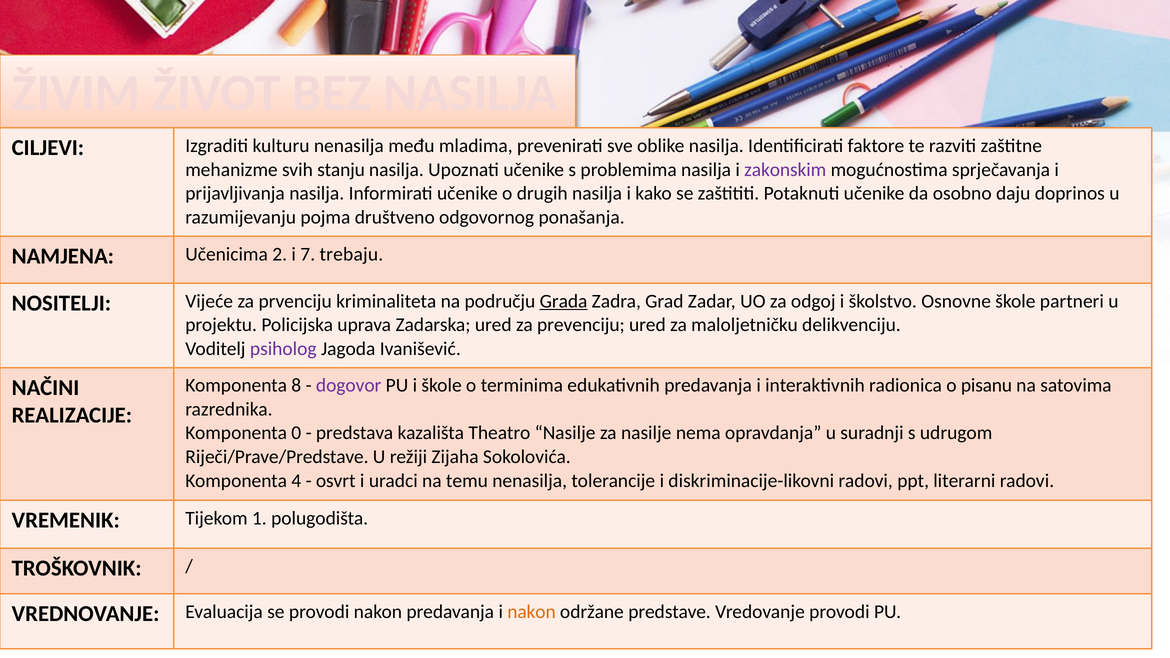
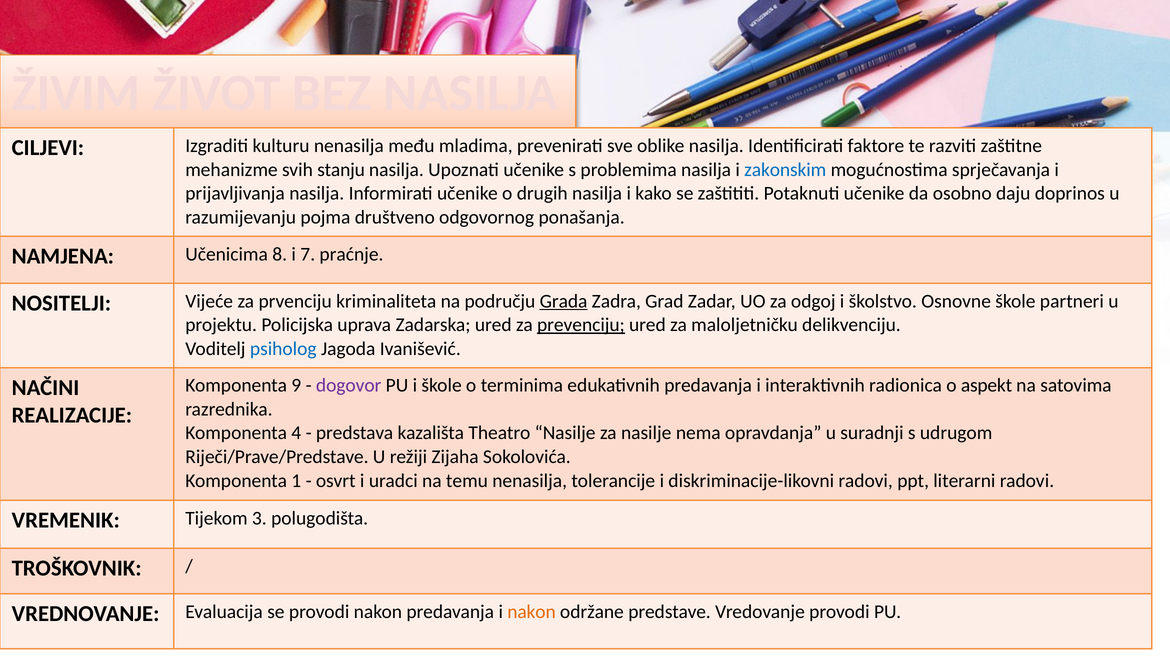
zakonskim colour: purple -> blue
2: 2 -> 8
trebaju: trebaju -> praćnje
prevenciju underline: none -> present
psiholog colour: purple -> blue
8: 8 -> 9
pisanu: pisanu -> aspekt
0: 0 -> 4
4: 4 -> 1
1: 1 -> 3
